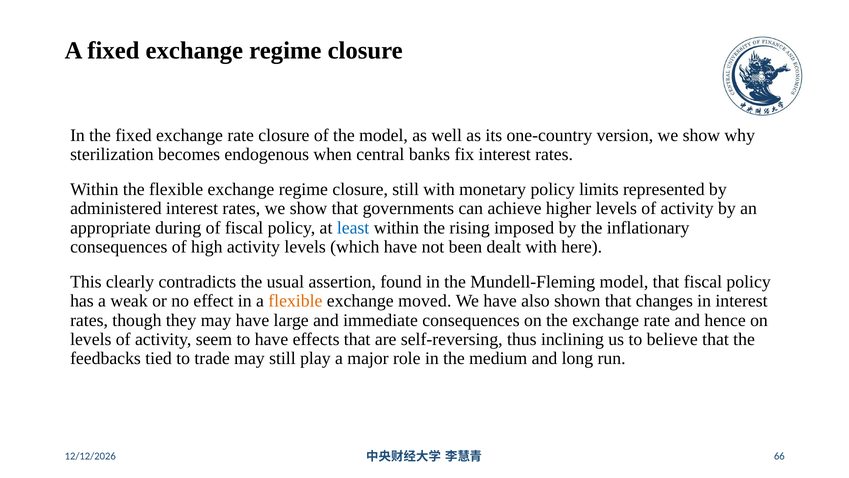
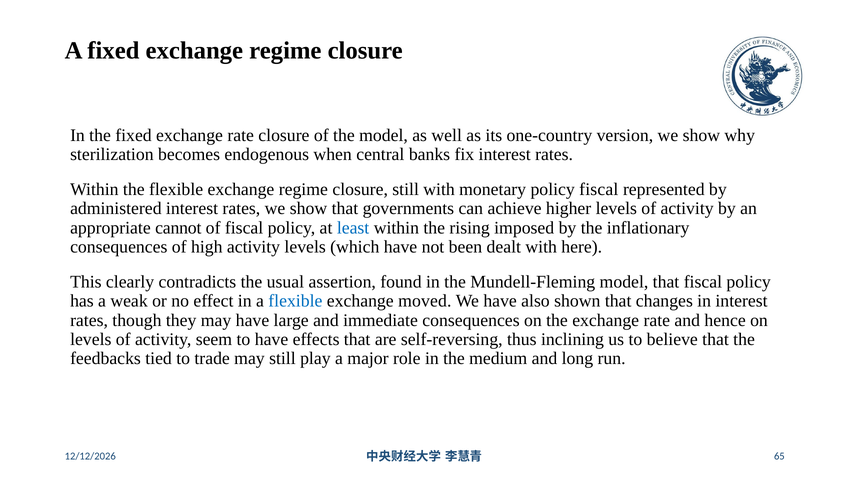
policy limits: limits -> fiscal
during: during -> cannot
flexible at (295, 301) colour: orange -> blue
66: 66 -> 65
